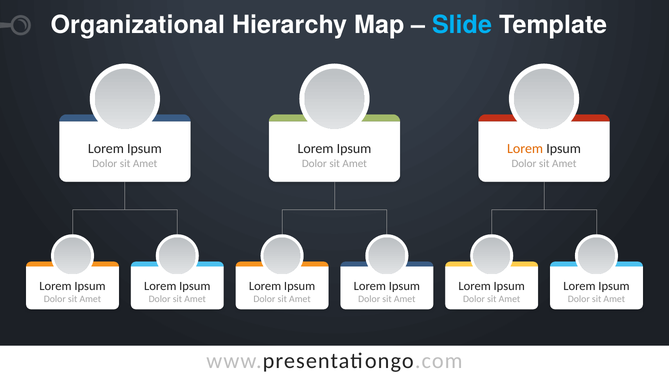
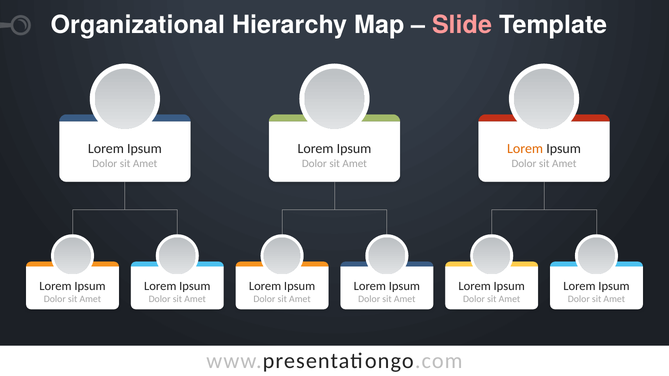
Slide colour: light blue -> pink
